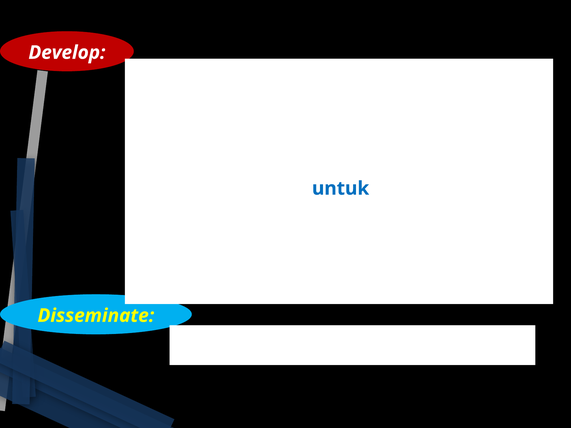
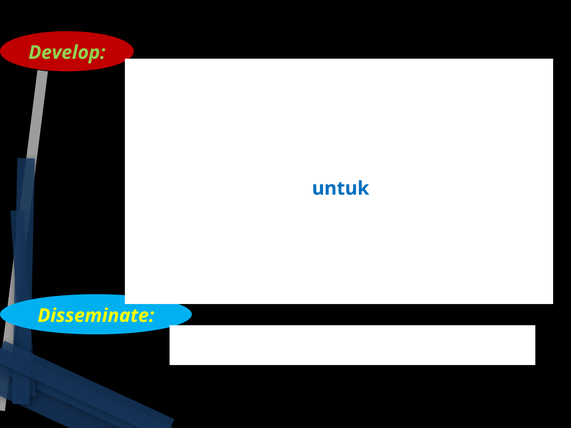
Develop colour: white -> light green
